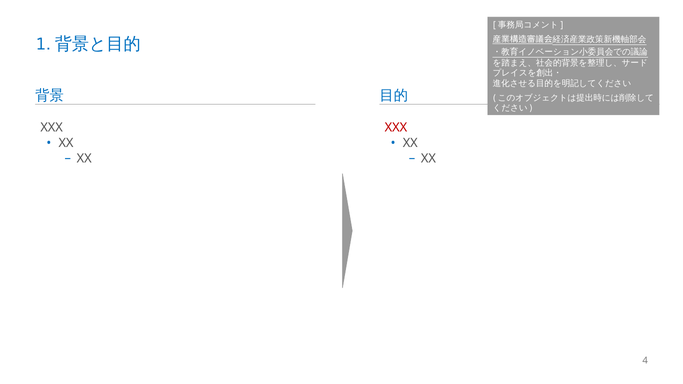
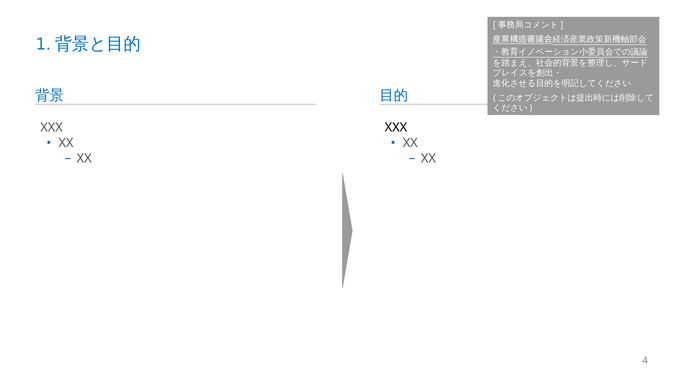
XXX at (396, 128) colour: red -> black
